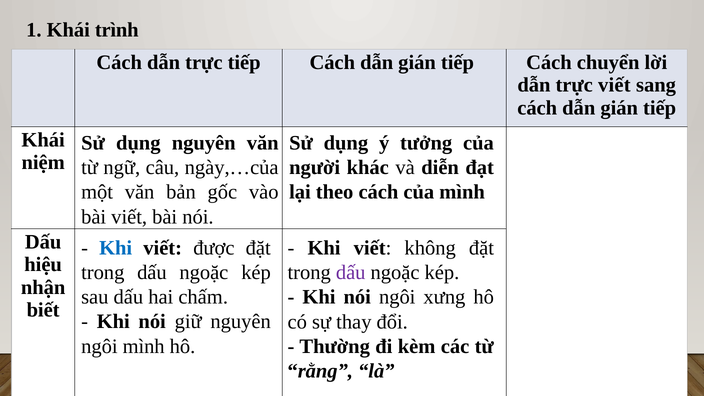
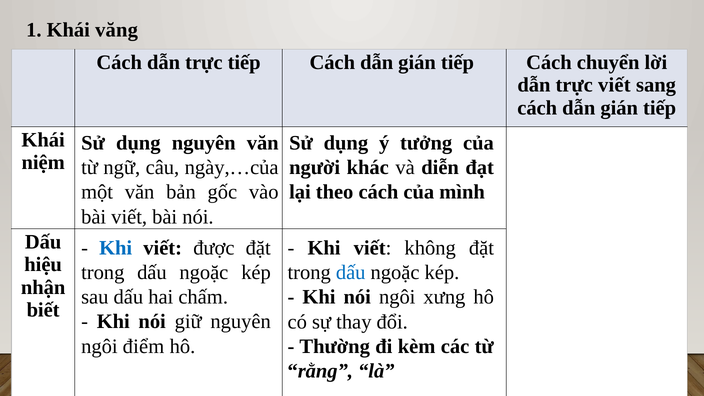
trình: trình -> văng
dấu at (351, 272) colour: purple -> blue
ngôi mình: mình -> điểm
